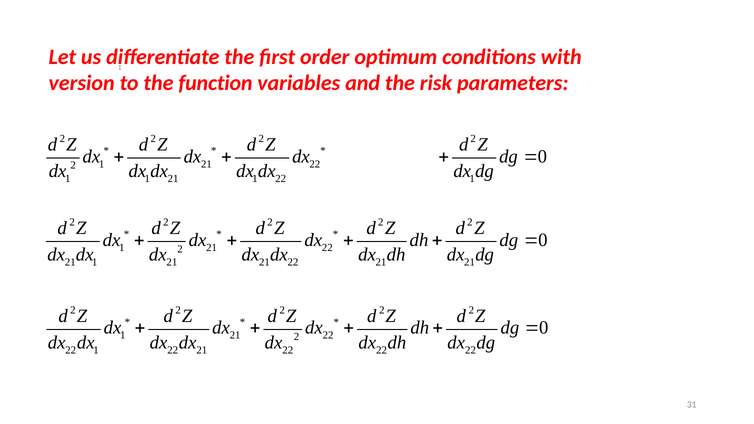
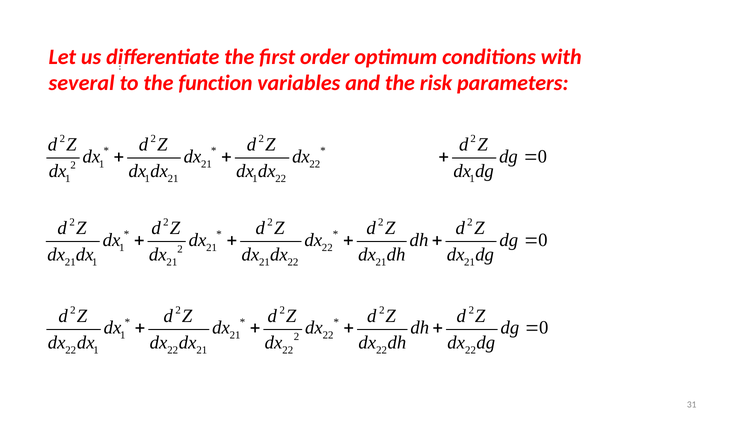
version: version -> several
